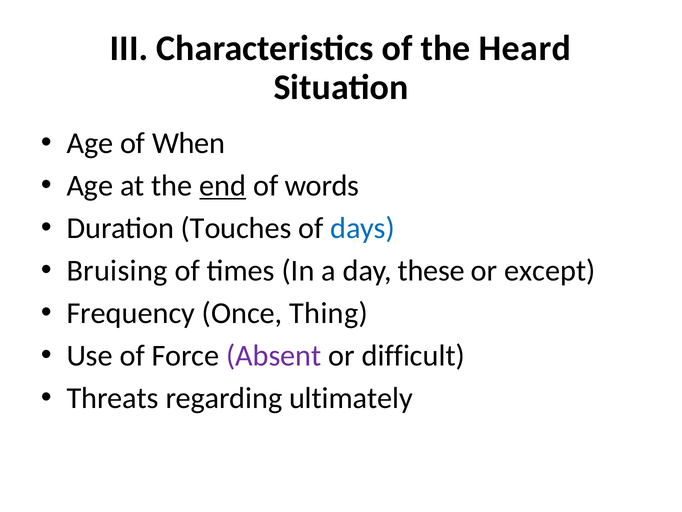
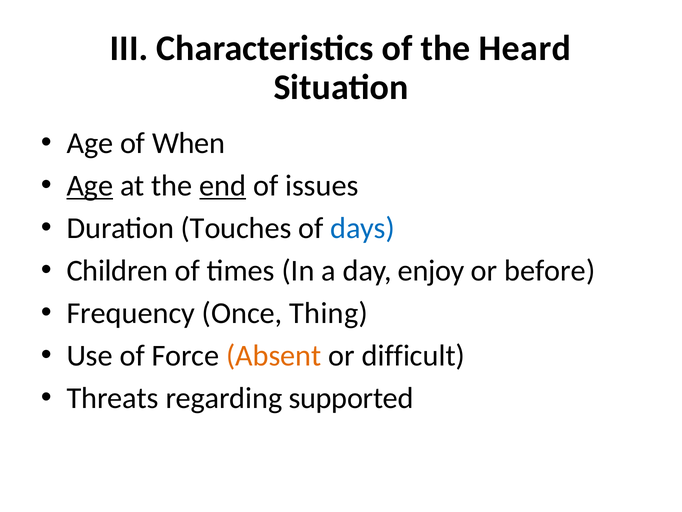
Age at (90, 186) underline: none -> present
words: words -> issues
Bruising: Bruising -> Children
these: these -> enjoy
except: except -> before
Absent colour: purple -> orange
ultimately: ultimately -> supported
